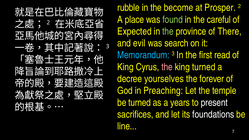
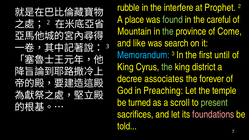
become: become -> interfere
Prosper: Prosper -> Prophet
Expected: Expected -> Mountain
There: There -> Come
evil: evil -> like
read: read -> until
the at (167, 67) colour: pink -> light green
king turned: turned -> district
yourselves: yourselves -> associates
years: years -> scroll
present colour: white -> light green
foundations colour: white -> pink
line: line -> told
